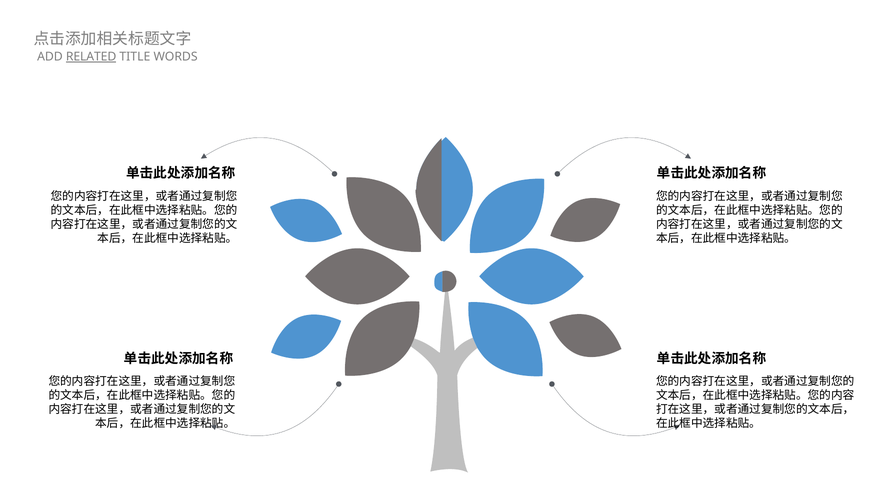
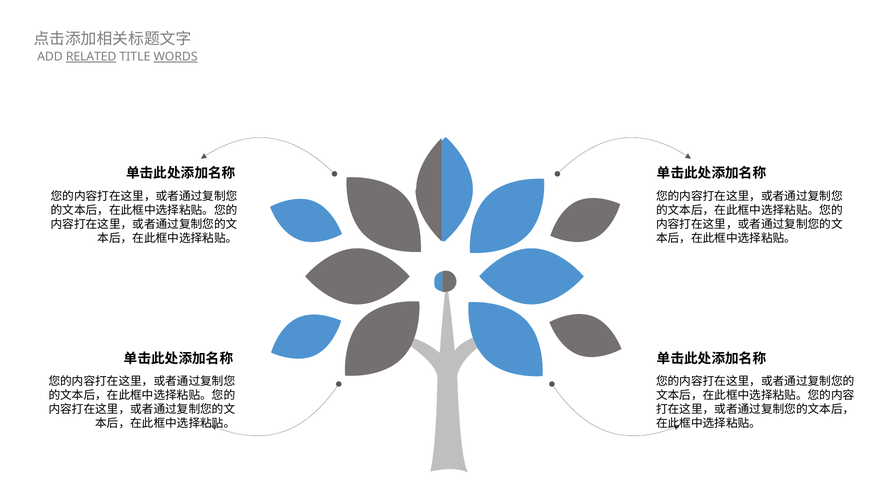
WORDS underline: none -> present
